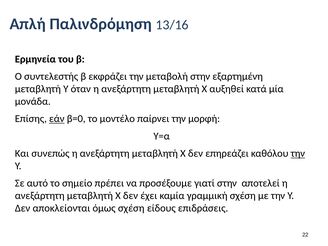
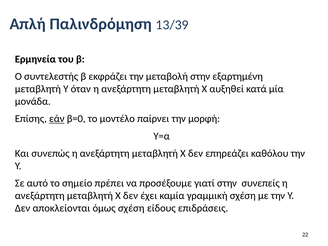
13/16: 13/16 -> 13/39
την at (298, 153) underline: present -> none
αποτελεί: αποτελεί -> συνεπείς
